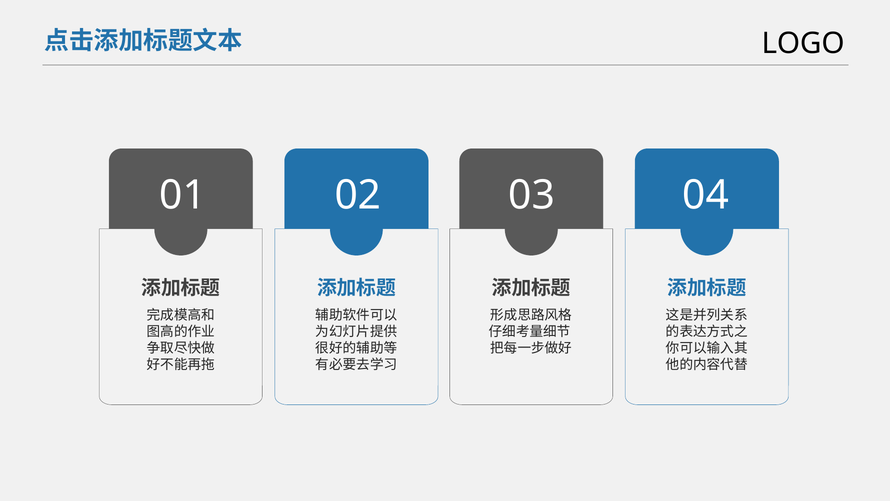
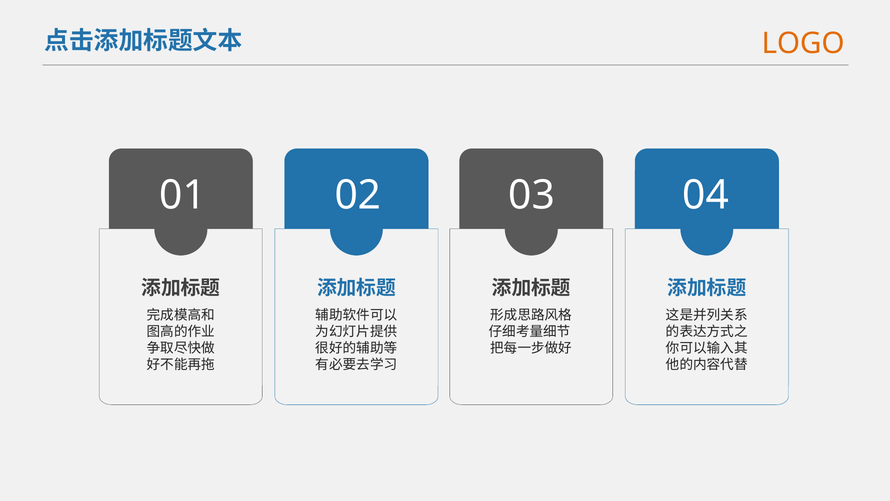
LOGO colour: black -> orange
